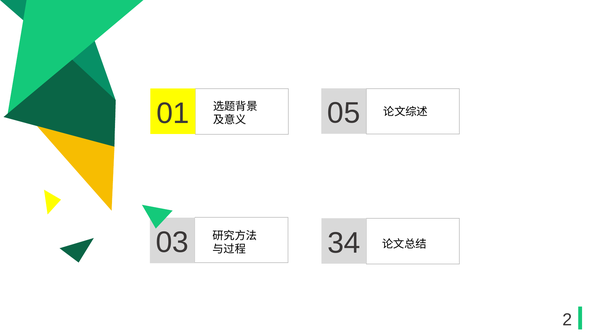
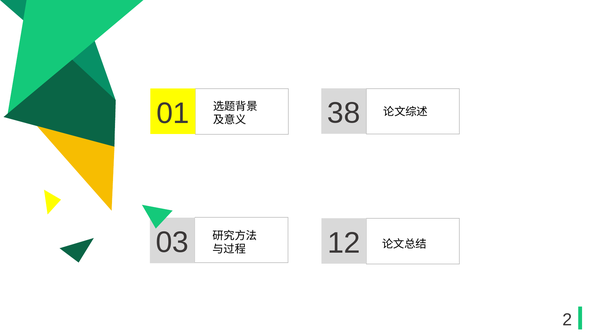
05: 05 -> 38
34: 34 -> 12
